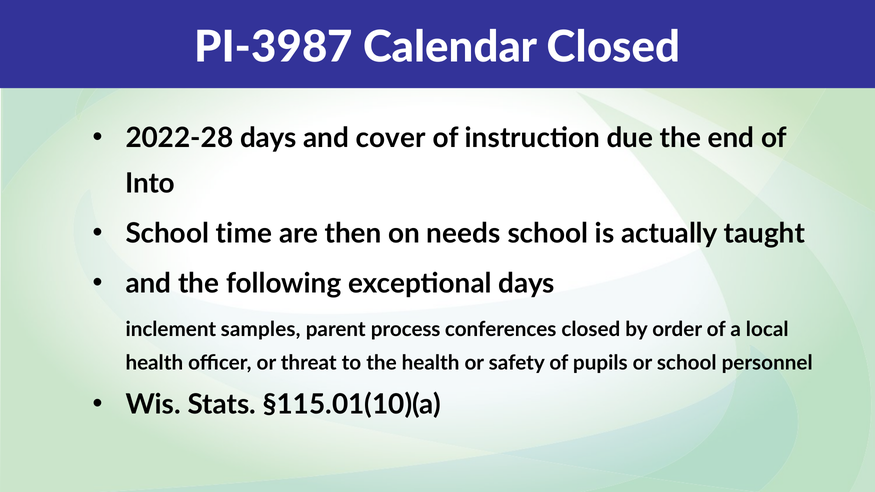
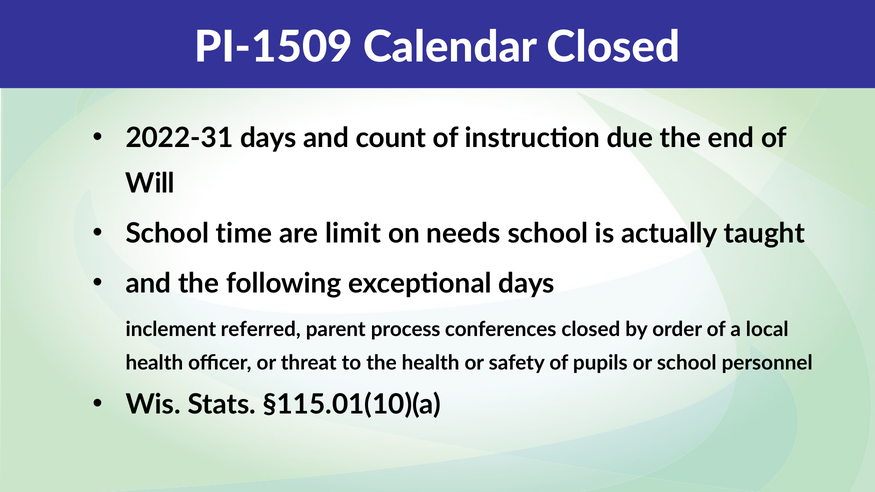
PI-3987: PI-3987 -> PI-1509
2022-28: 2022-28 -> 2022-31
cover: cover -> count
Into: Into -> Will
then: then -> limit
samples: samples -> referred
